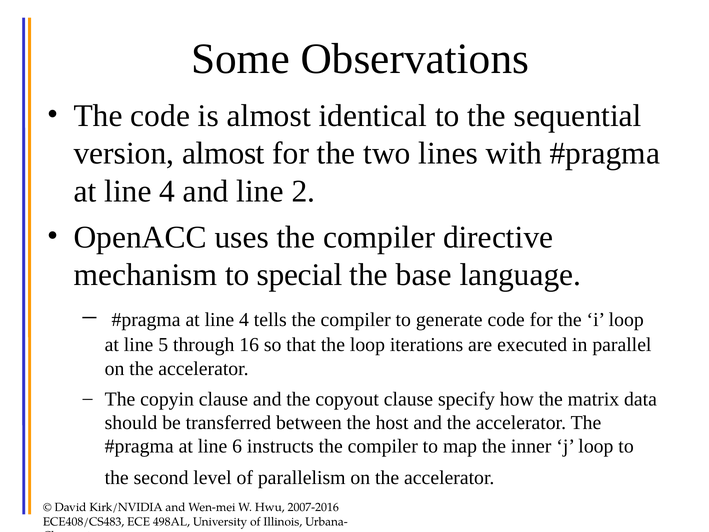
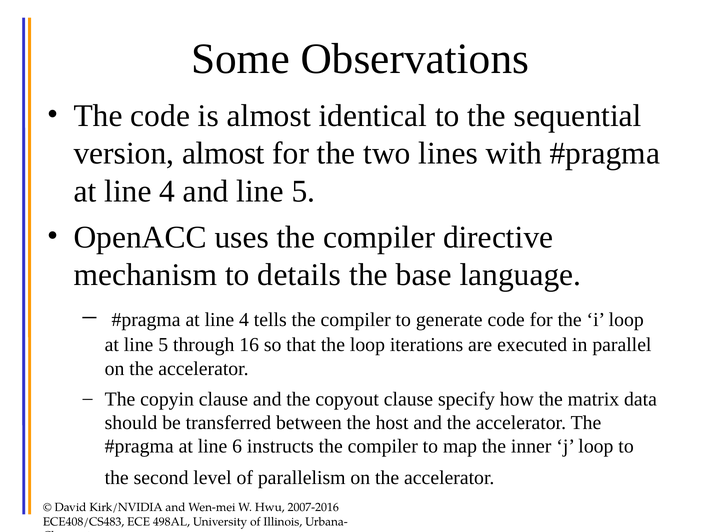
and line 2: 2 -> 5
special: special -> details
